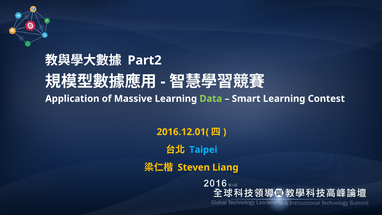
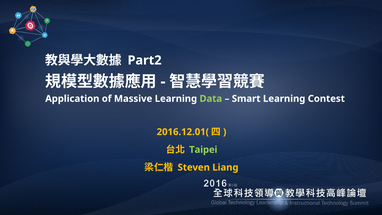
Taipei colour: light blue -> light green
